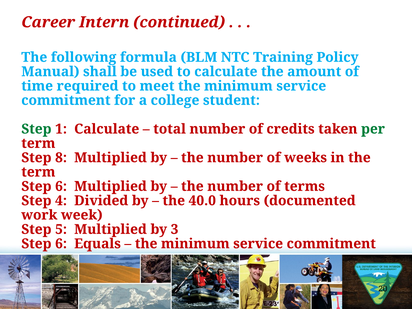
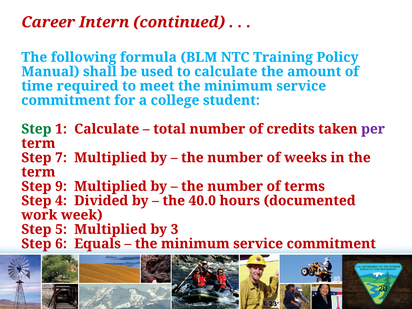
per colour: green -> purple
8: 8 -> 7
6 at (61, 186): 6 -> 9
